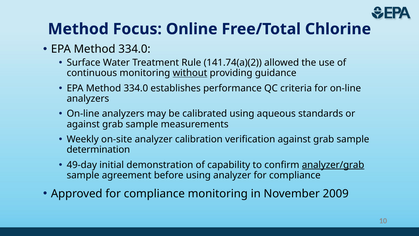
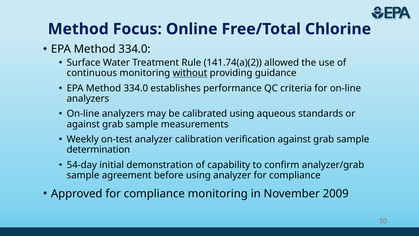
on-site: on-site -> on-test
49-day: 49-day -> 54-day
analyzer/grab underline: present -> none
